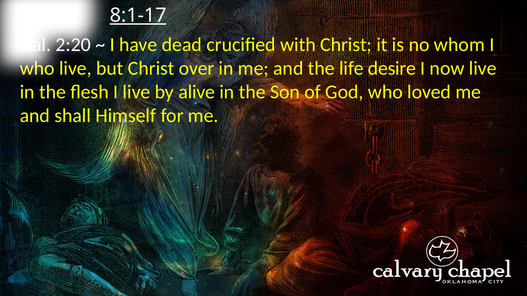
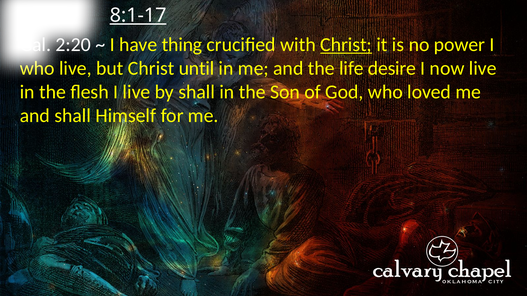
dead: dead -> thing
Christ at (346, 45) underline: none -> present
whom: whom -> power
over: over -> until
by alive: alive -> shall
